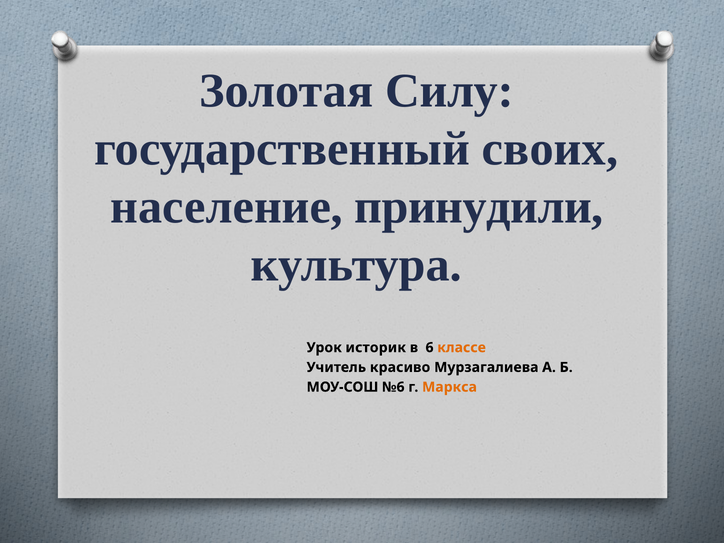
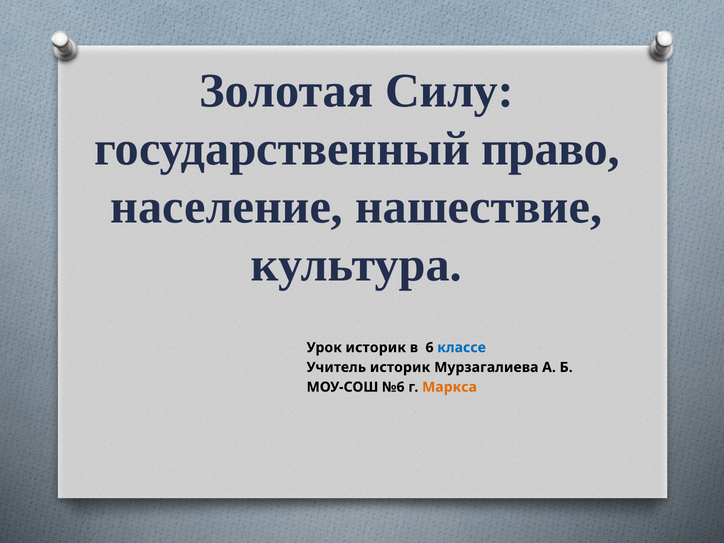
своих: своих -> право
принудили: принудили -> нашествие
классе colour: orange -> blue
Учитель красиво: красиво -> историк
